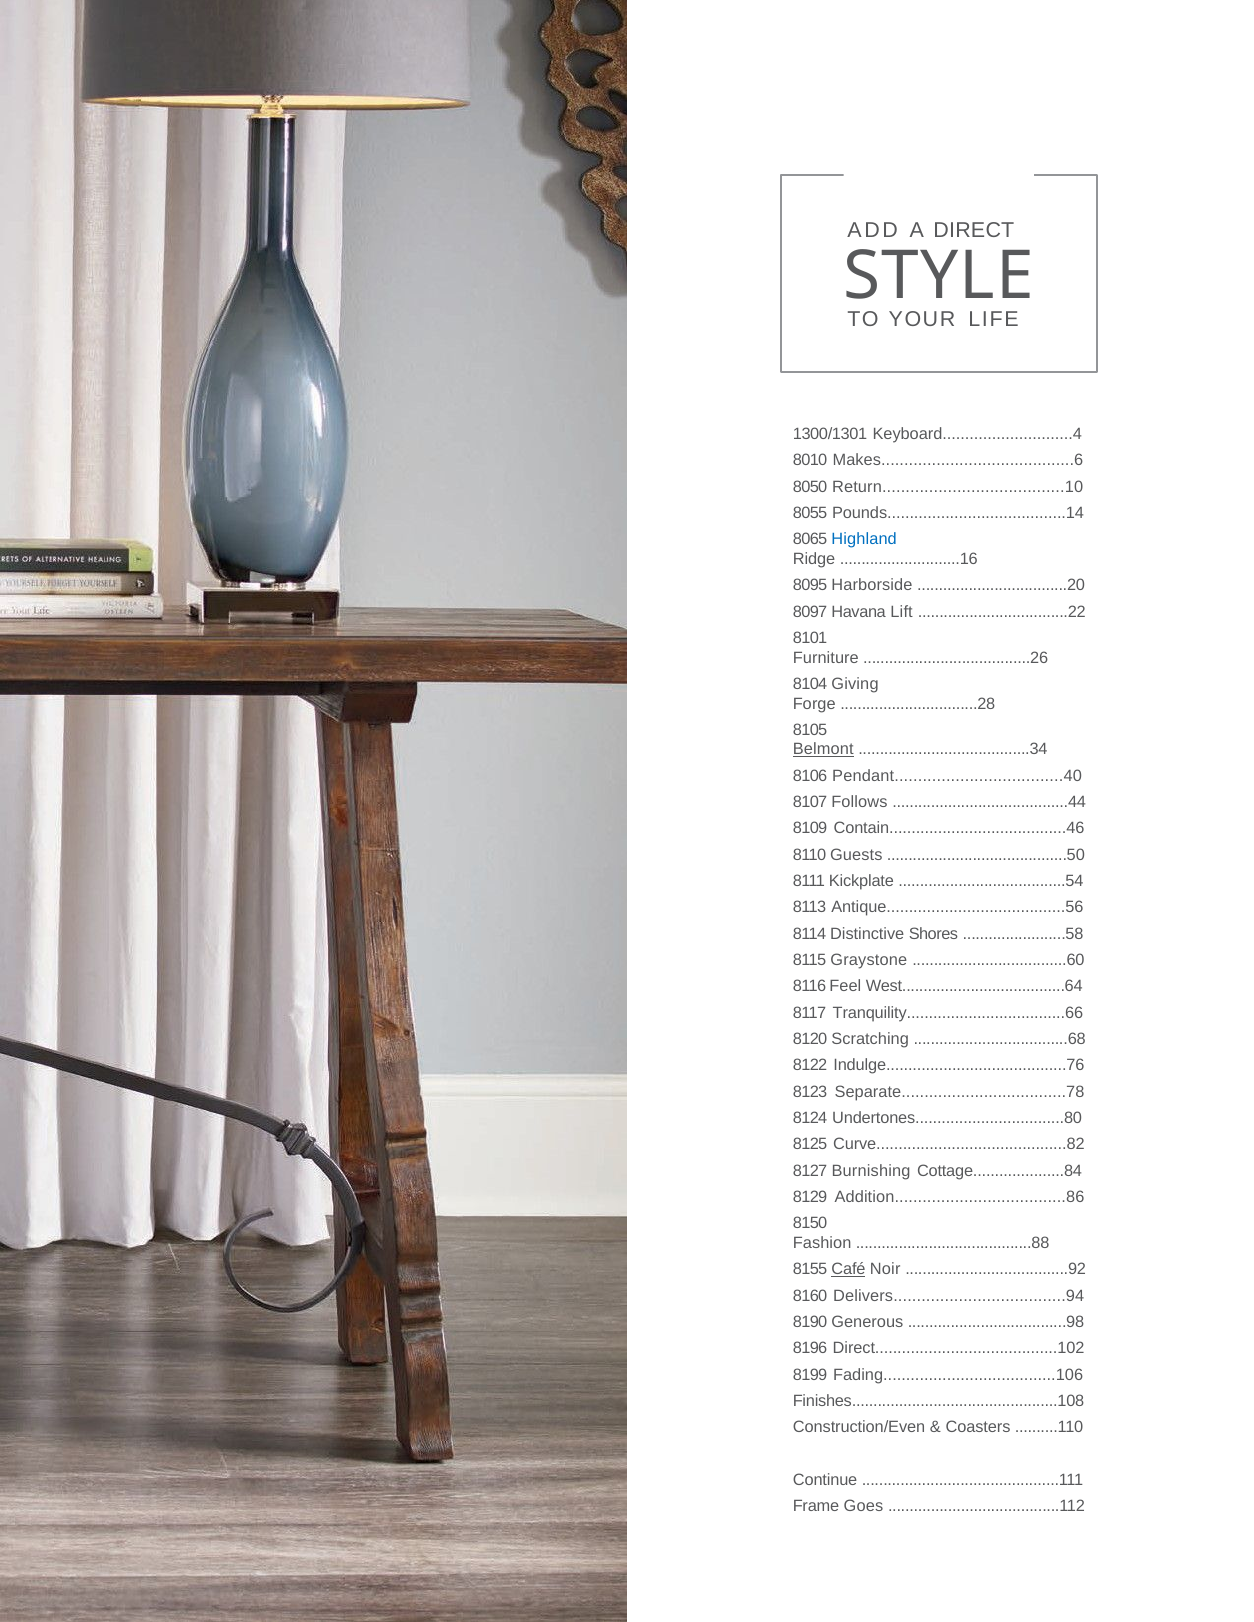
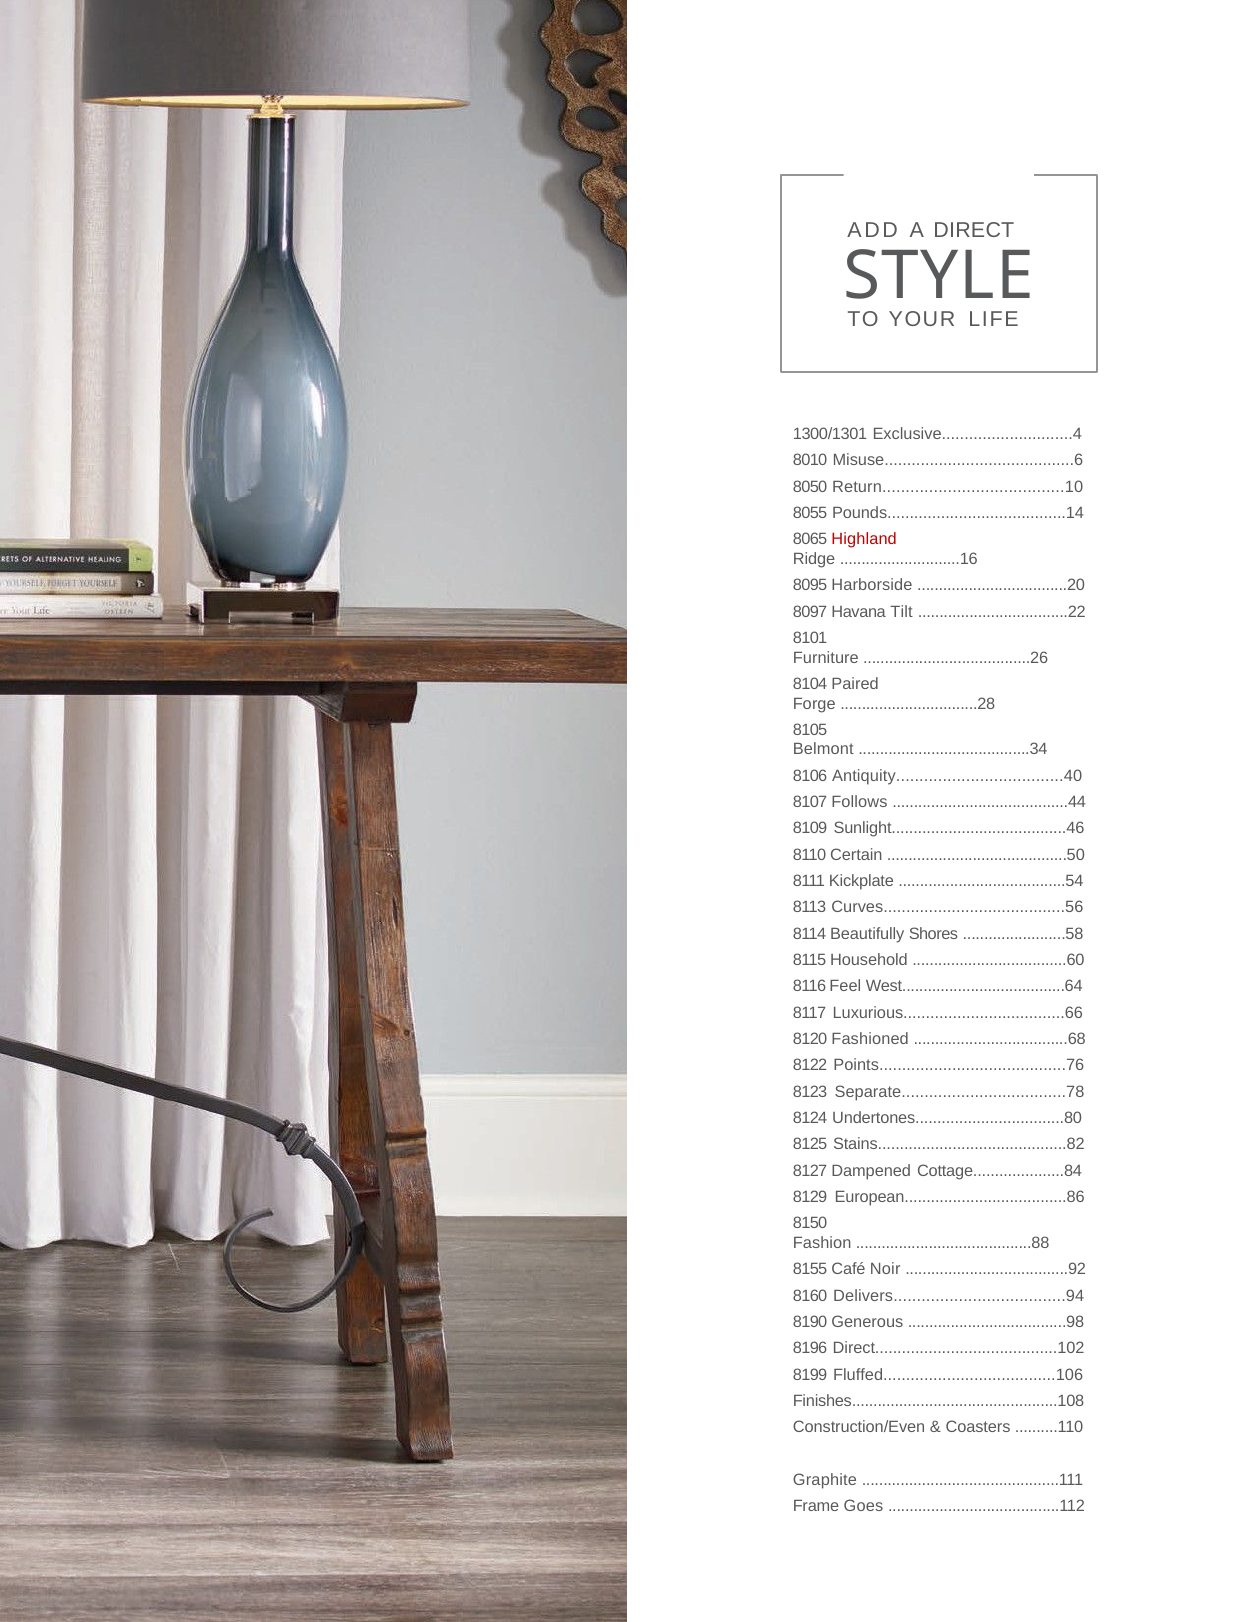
Keyboard.............................4: Keyboard.............................4 -> Exclusive.............................4
Makes..........................................6: Makes..........................................6 -> Misuse..........................................6
Highland colour: blue -> red
Lift: Lift -> Tilt
Giving: Giving -> Paired
Belmont underline: present -> none
Pendant....................................40: Pendant....................................40 -> Antiquity....................................40
Contain........................................46: Contain........................................46 -> Sunlight........................................46
Guests: Guests -> Certain
Antique........................................56: Antique........................................56 -> Curves........................................56
Distinctive: Distinctive -> Beautifully
Graystone: Graystone -> Household
Tranquility....................................66: Tranquility....................................66 -> Luxurious....................................66
Scratching: Scratching -> Fashioned
Indulge.........................................76: Indulge.........................................76 -> Points.........................................76
Curve...........................................82: Curve...........................................82 -> Stains...........................................82
Burnishing: Burnishing -> Dampened
Addition.....................................86: Addition.....................................86 -> European.....................................86
Café underline: present -> none
Fading......................................106: Fading......................................106 -> Fluffed......................................106
Continue: Continue -> Graphite
